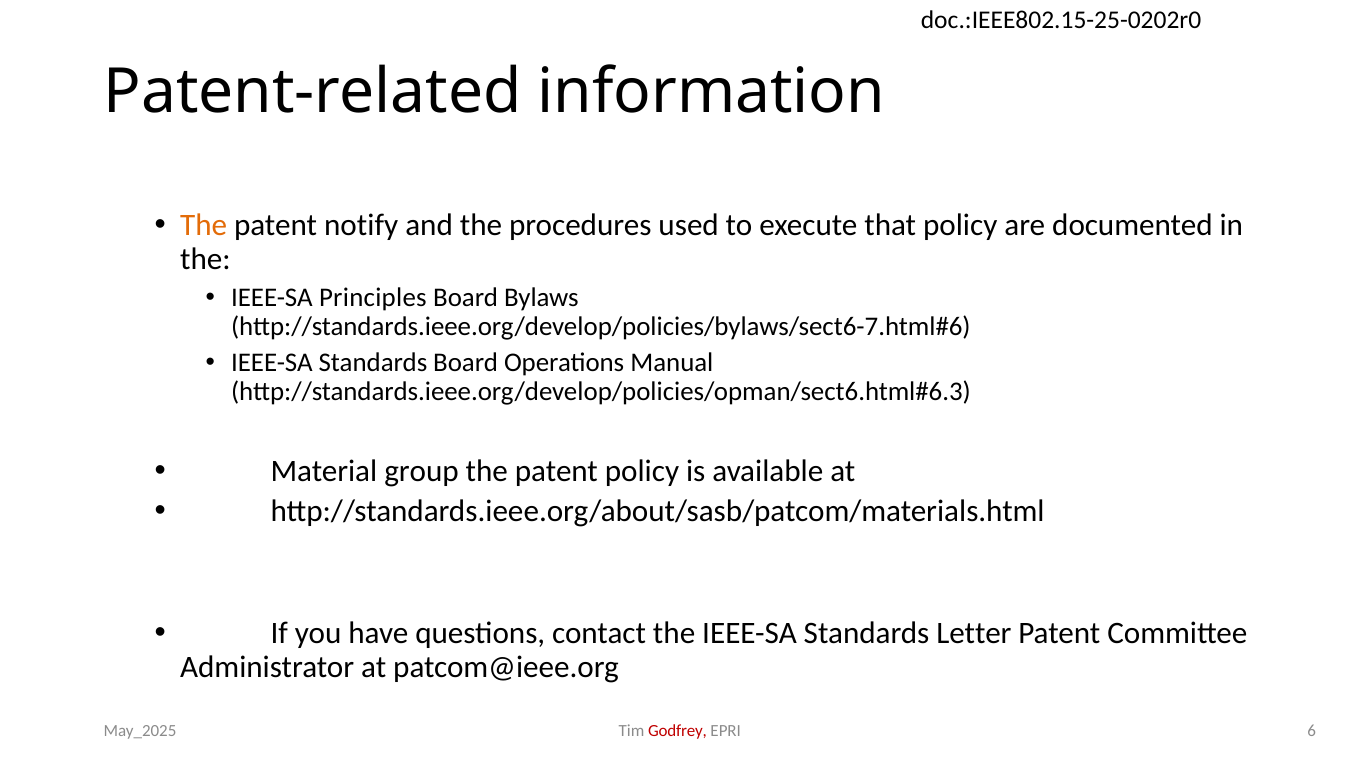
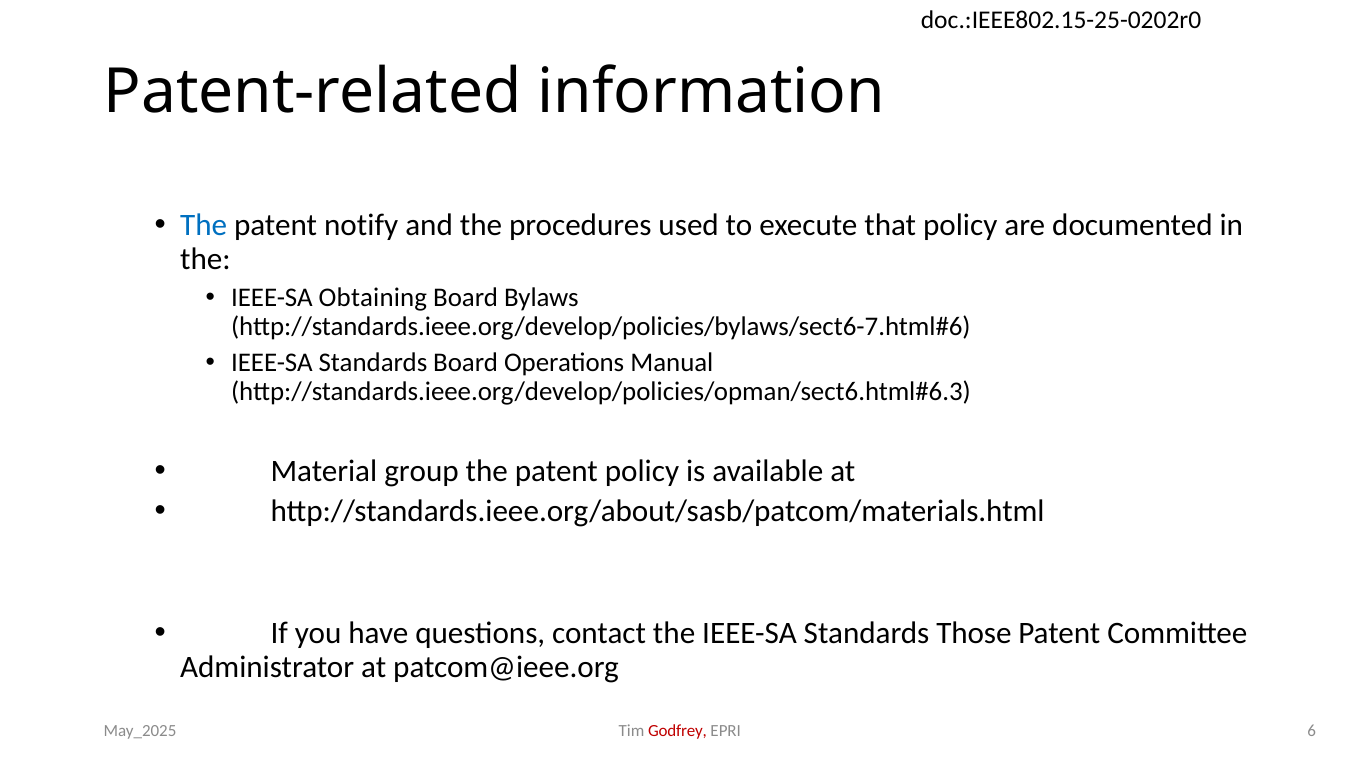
The at (204, 225) colour: orange -> blue
Principles: Principles -> Obtaining
Letter: Letter -> Those
